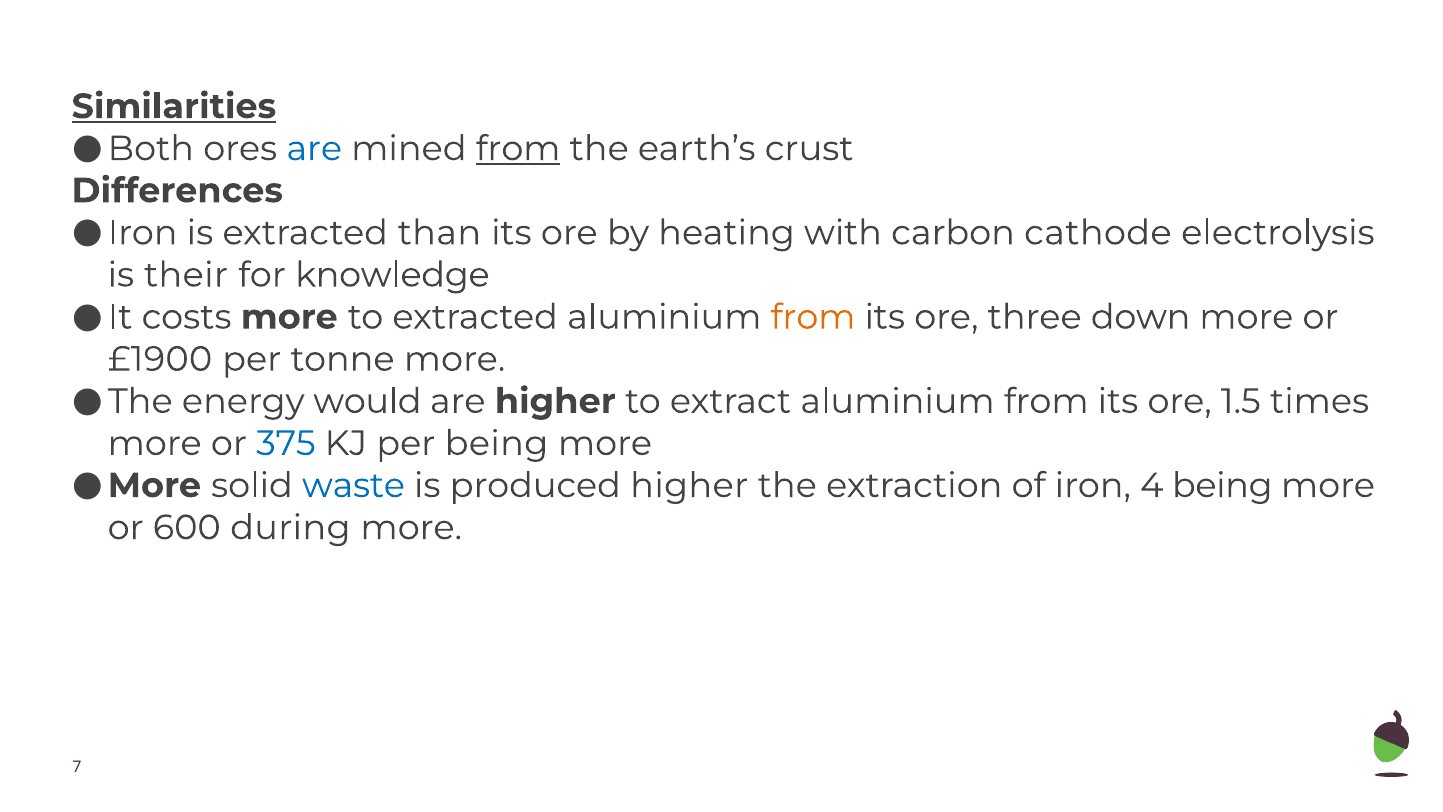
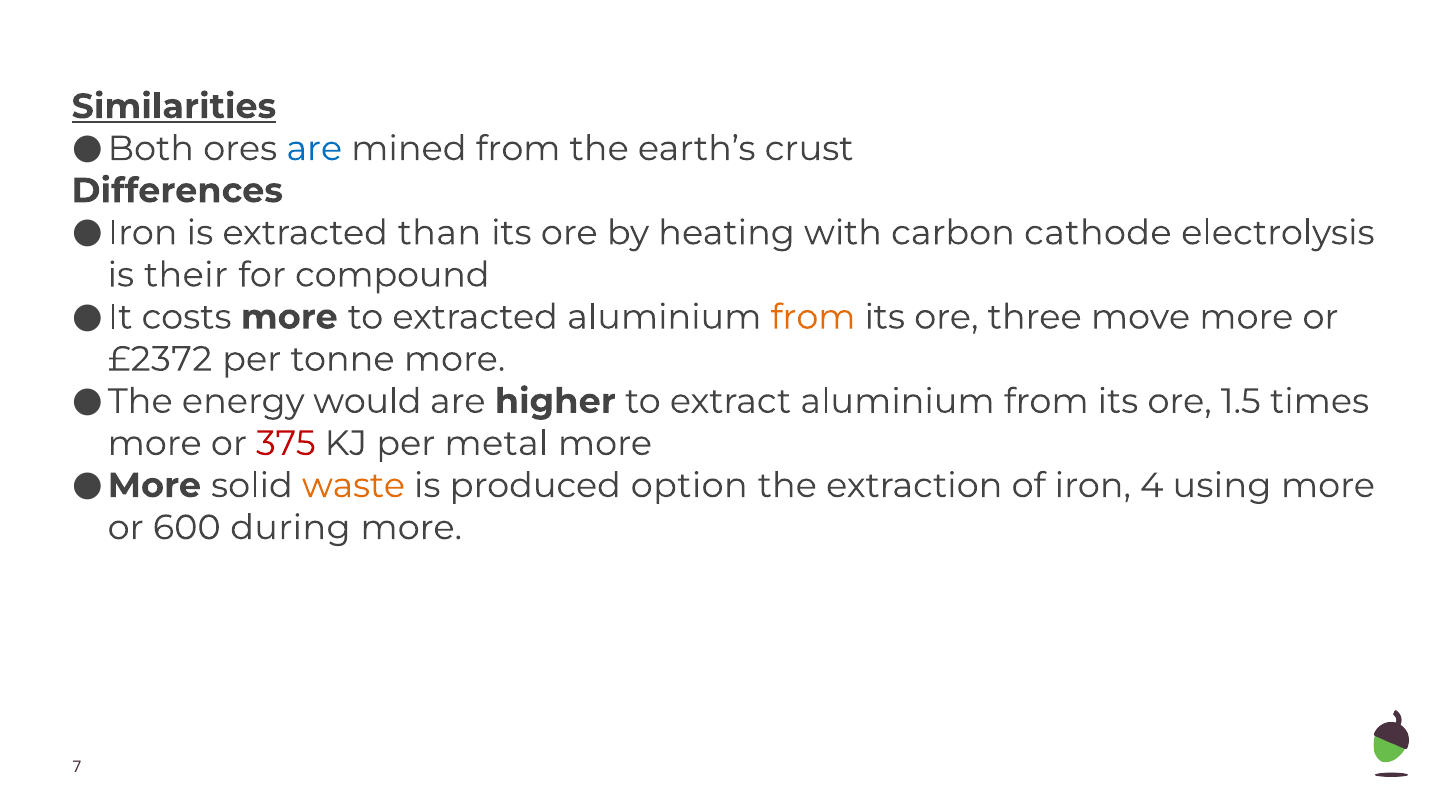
from at (518, 149) underline: present -> none
knowledge: knowledge -> compound
down: down -> move
£1900: £1900 -> £2372
375 colour: blue -> red
per being: being -> metal
waste colour: blue -> orange
produced higher: higher -> option
4 being: being -> using
